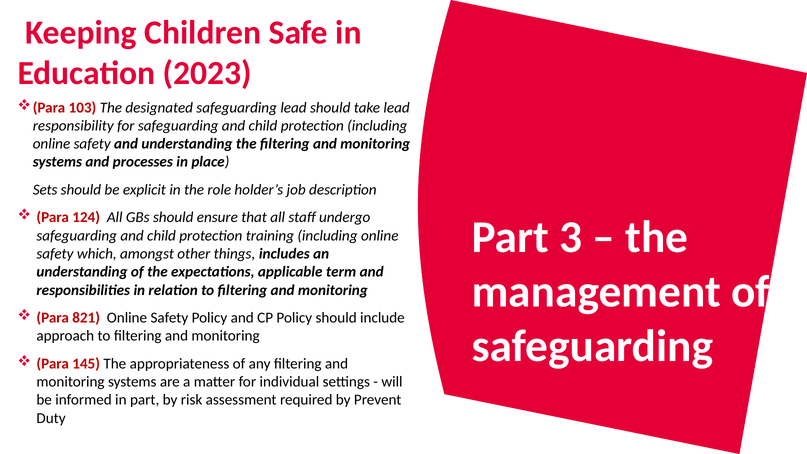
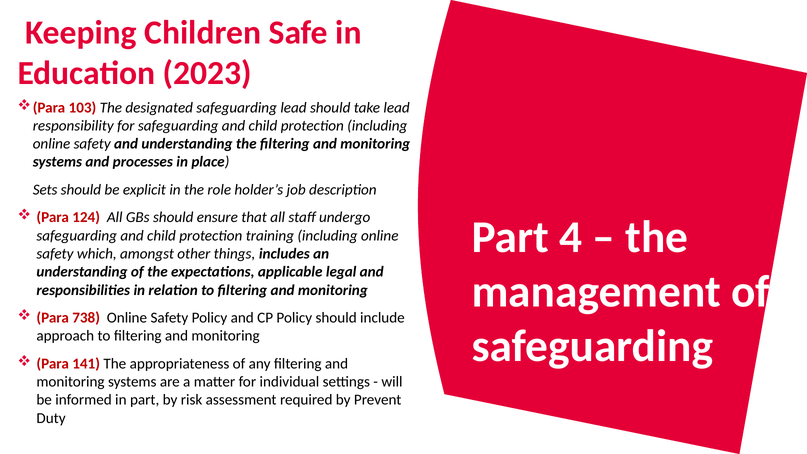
3: 3 -> 4
term: term -> legal
821: 821 -> 738
145: 145 -> 141
